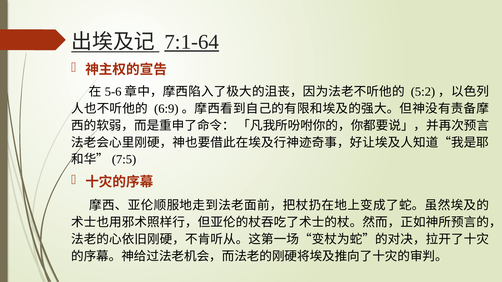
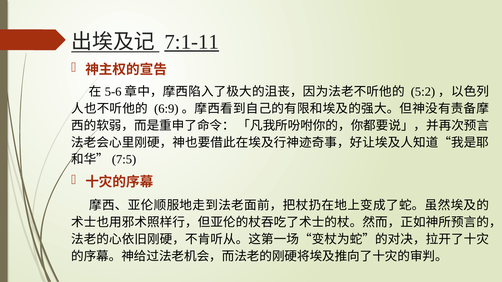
7:1-64: 7:1-64 -> 7:1-11
